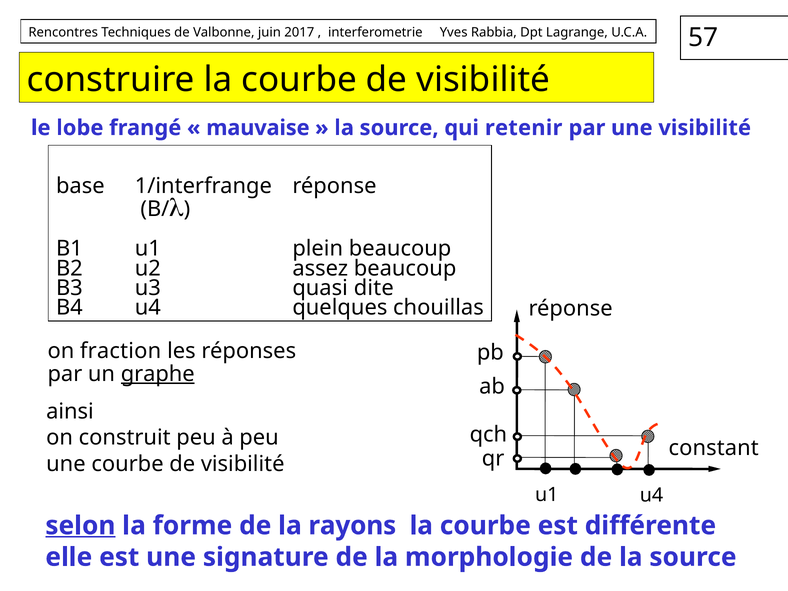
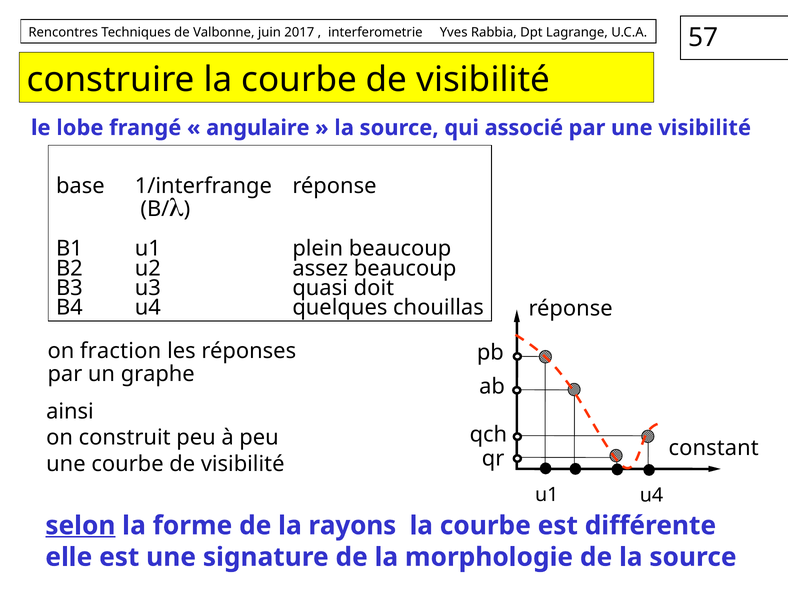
mauvaise: mauvaise -> angulaire
retenir: retenir -> associé
dite: dite -> doit
graphe underline: present -> none
